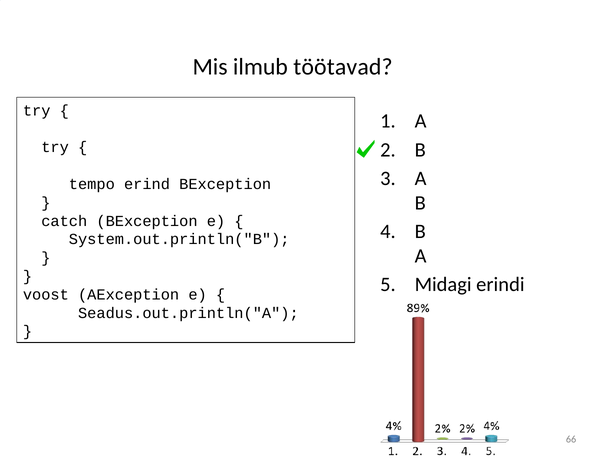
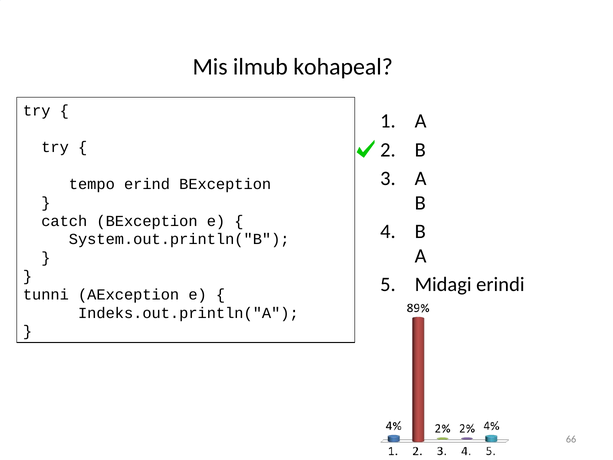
töötavad: töötavad -> kohapeal
voost: voost -> tunni
Seadus.out.println("A: Seadus.out.println("A -> Indeks.out.println("A
